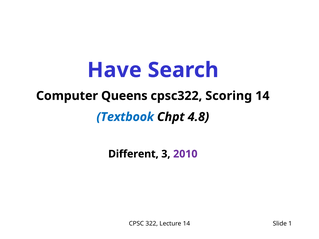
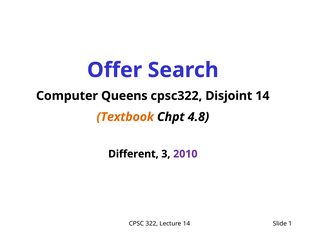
Have: Have -> Offer
Scoring: Scoring -> Disjoint
Textbook colour: blue -> orange
